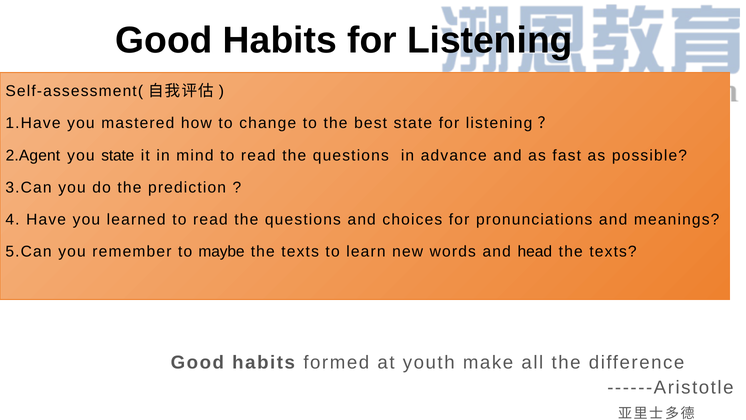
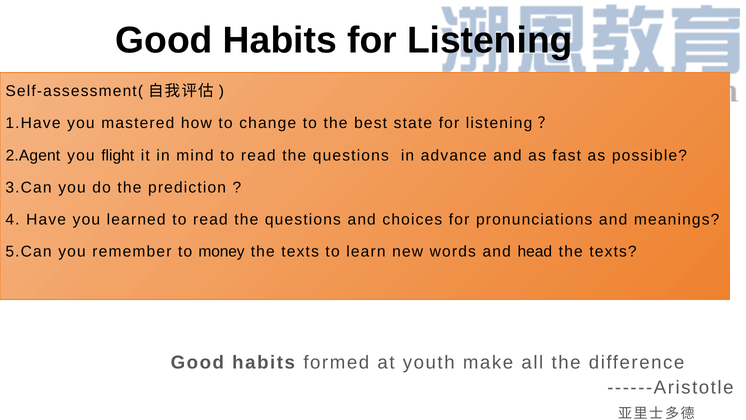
you state: state -> flight
maybe: maybe -> money
